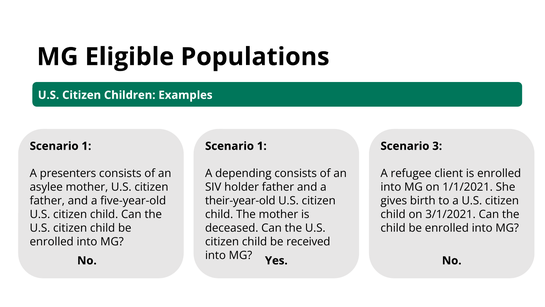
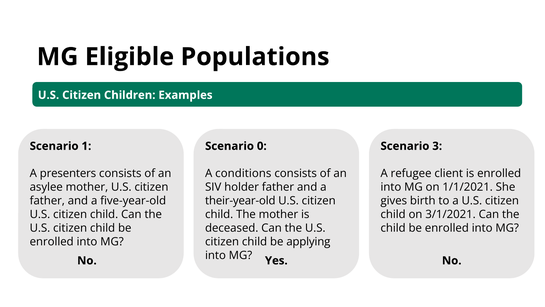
1 at (262, 146): 1 -> 0
depending: depending -> conditions
received: received -> applying
